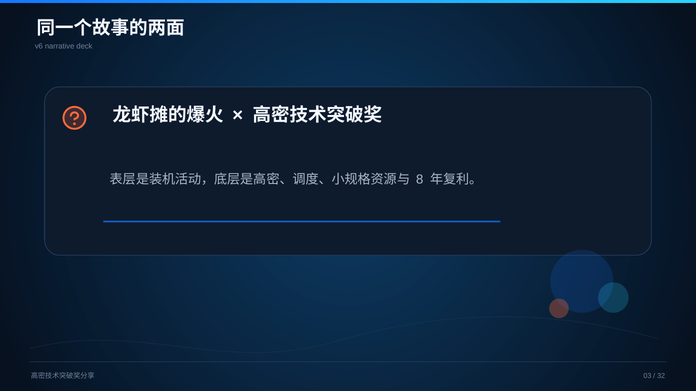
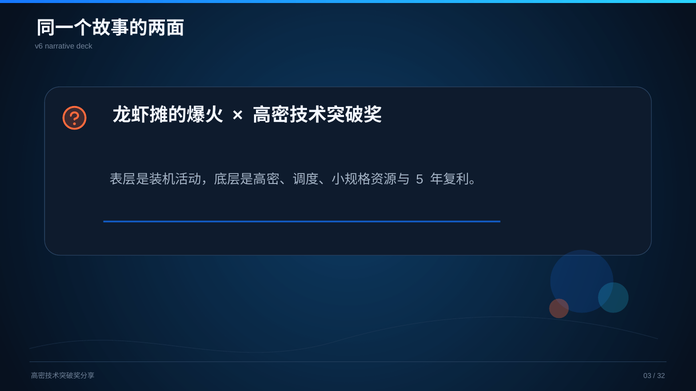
8: 8 -> 5
